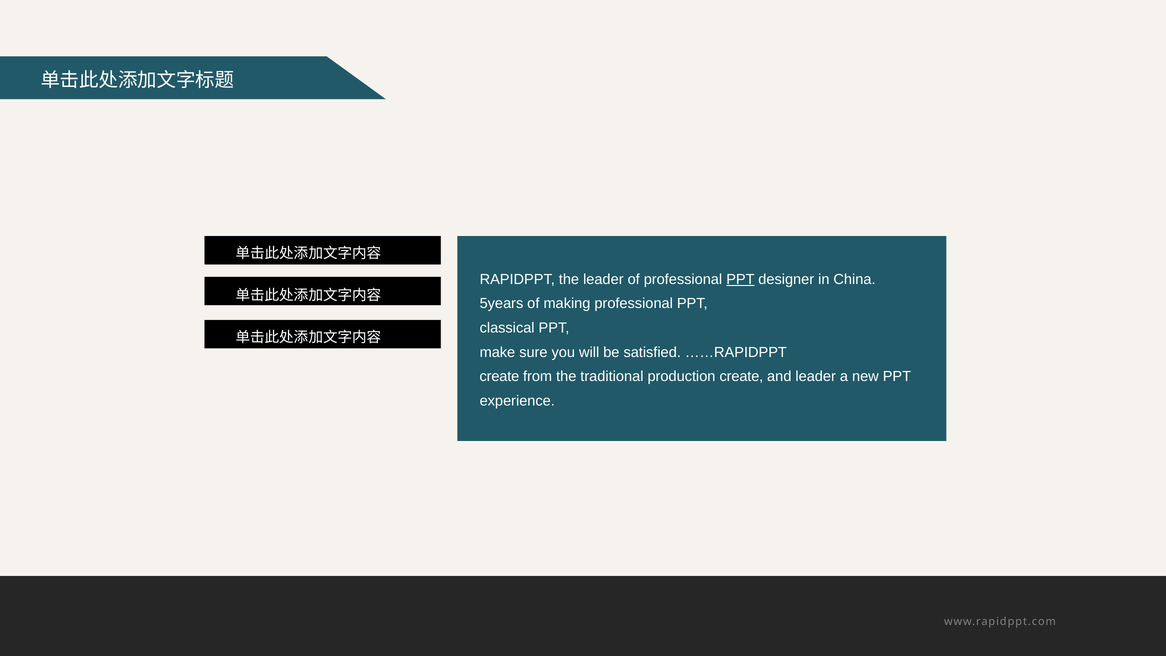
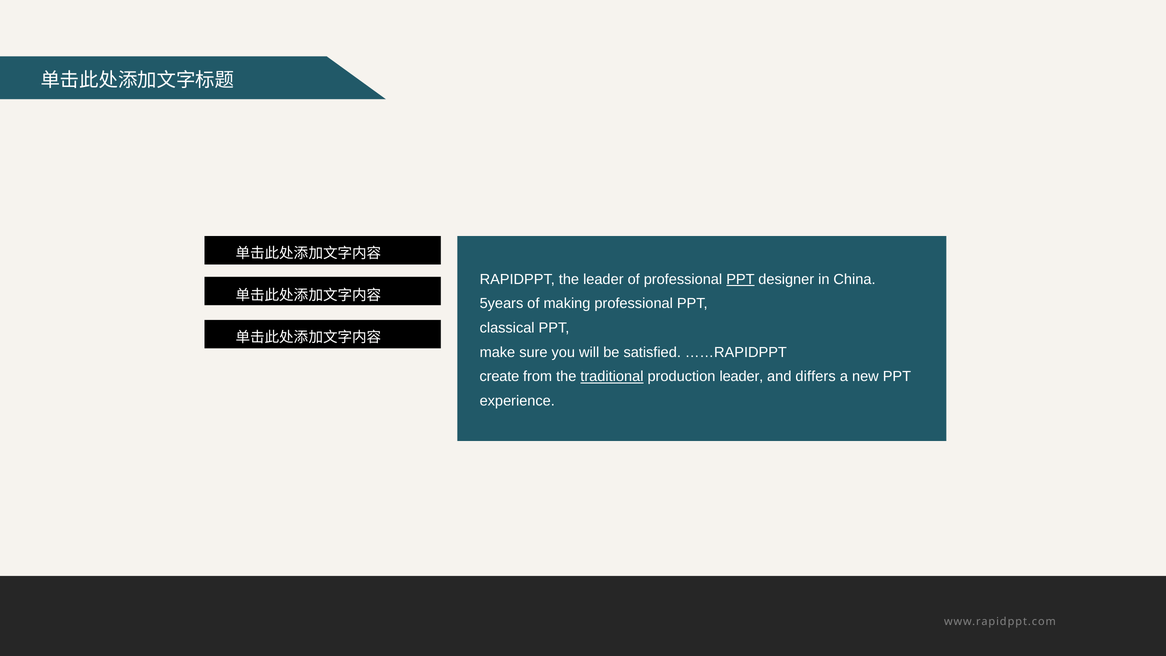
traditional underline: none -> present
production create: create -> leader
and leader: leader -> differs
